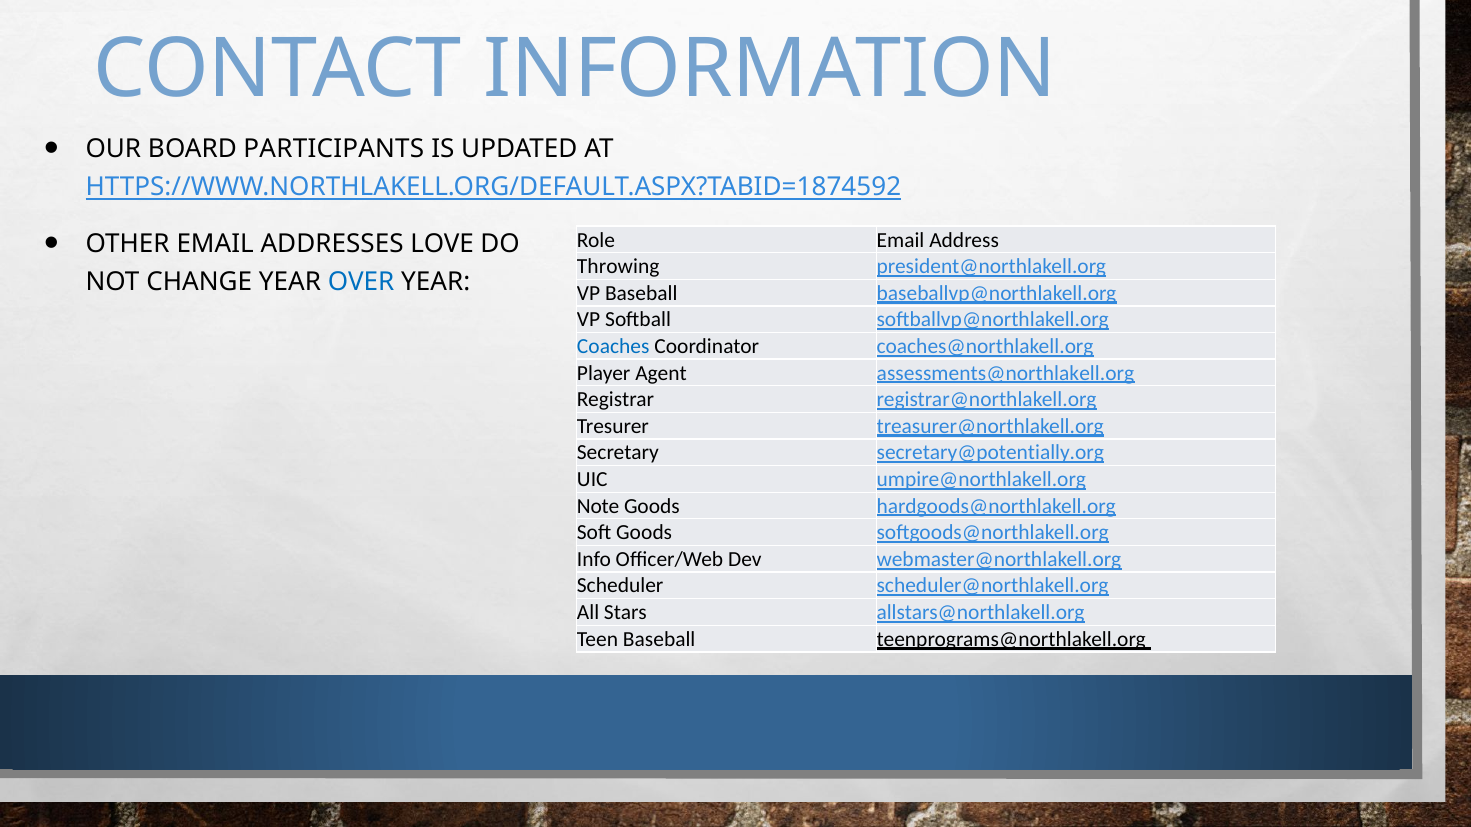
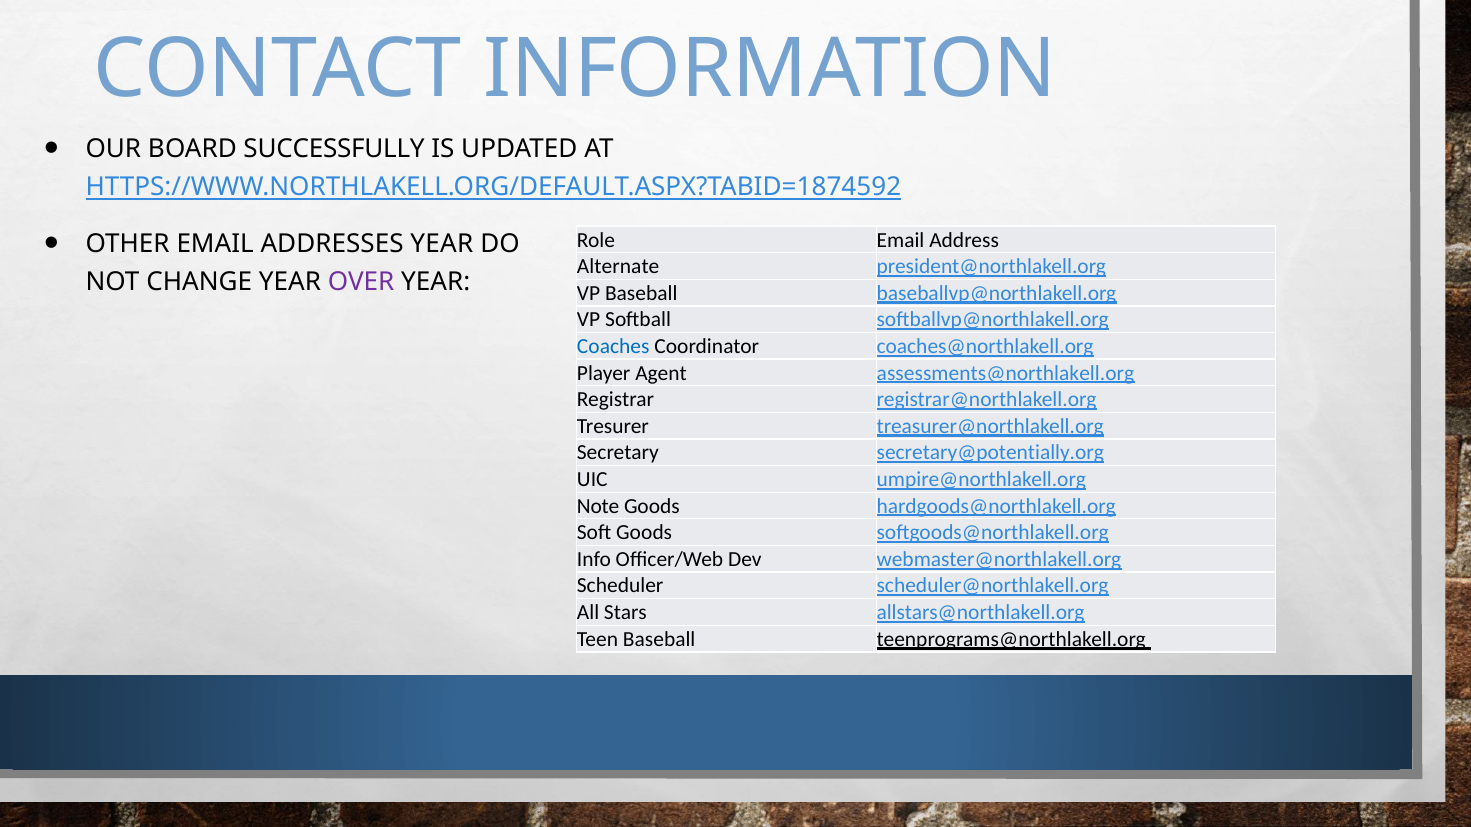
PARTICIPANTS: PARTICIPANTS -> SUCCESSFULLY
ADDRESSES LOVE: LOVE -> YEAR
Throwing: Throwing -> Alternate
OVER colour: blue -> purple
